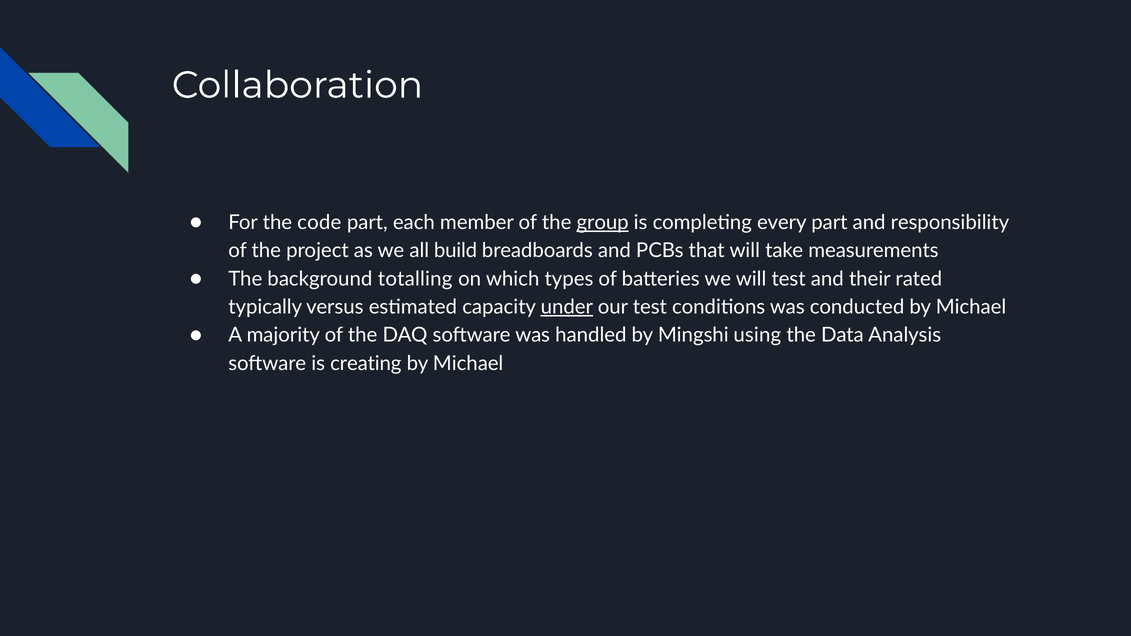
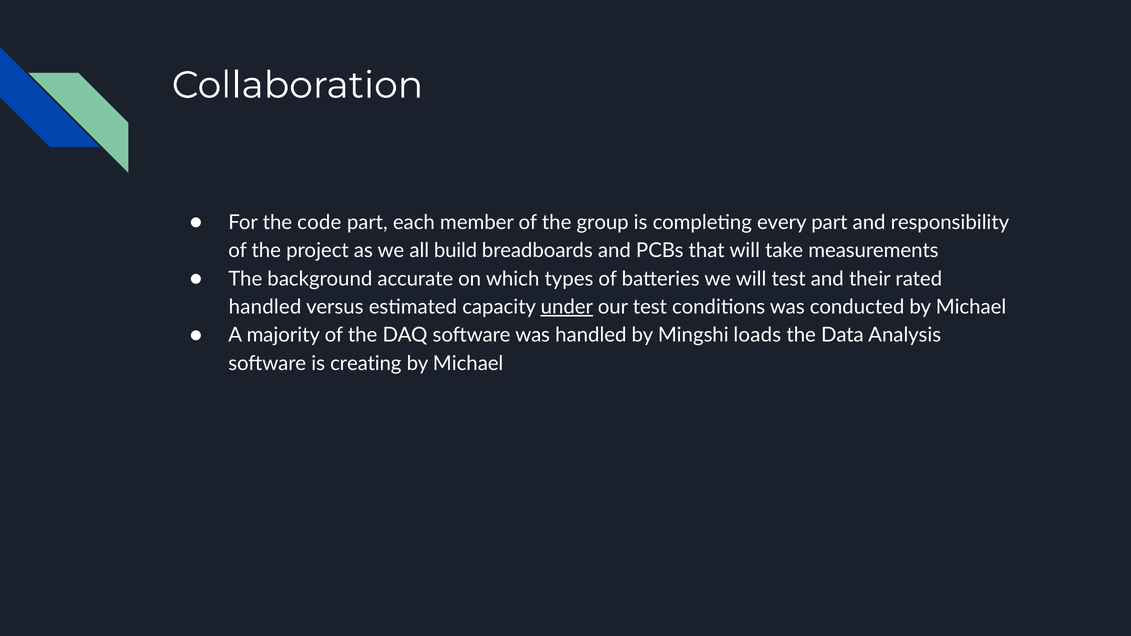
group underline: present -> none
totalling: totalling -> accurate
typically at (265, 307): typically -> handled
using: using -> loads
